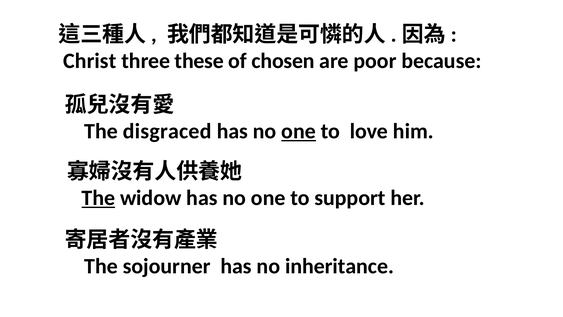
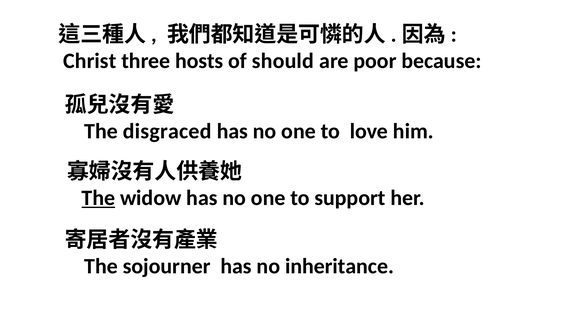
these: these -> hosts
chosen: chosen -> should
one at (299, 131) underline: present -> none
